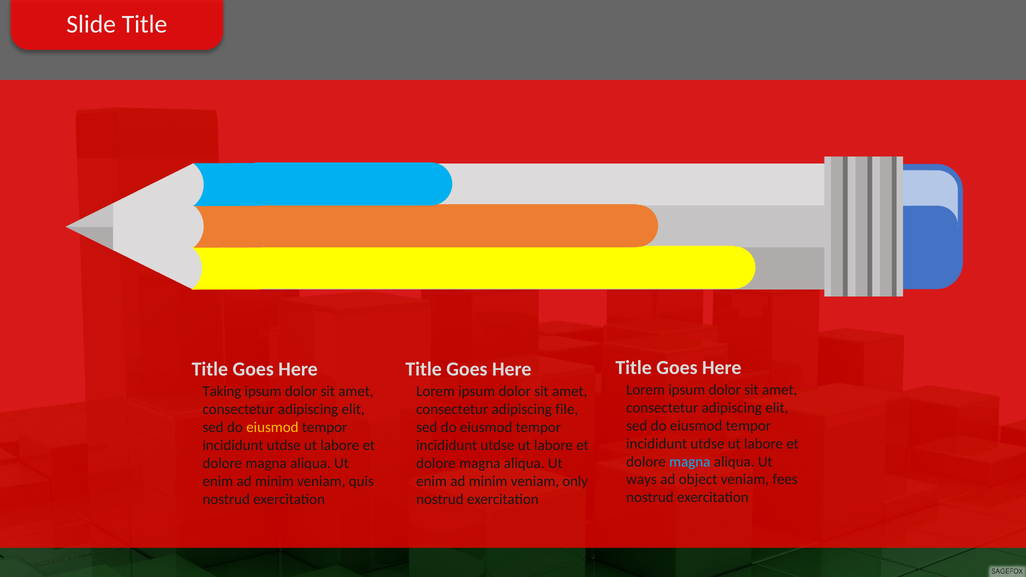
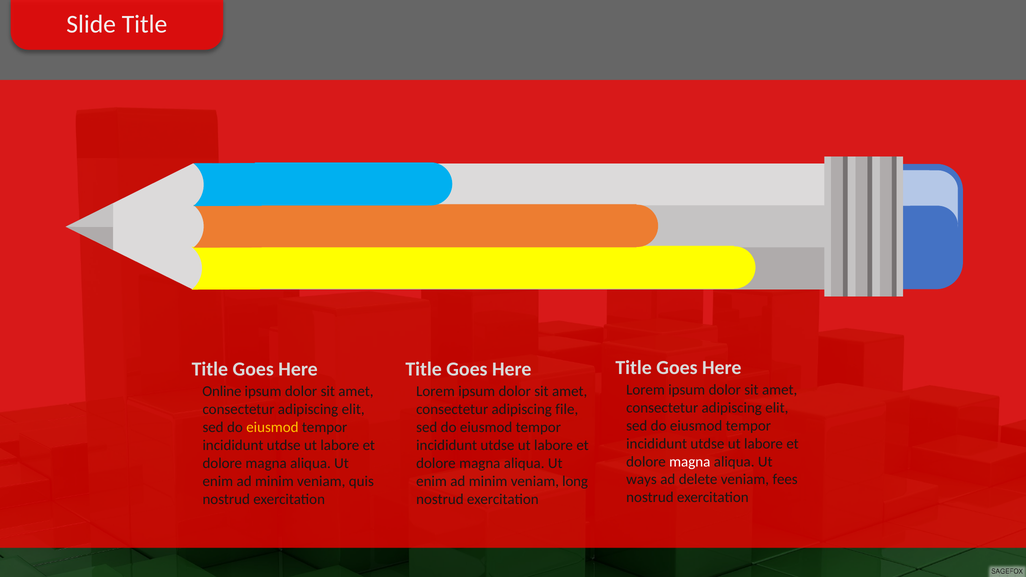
Taking: Taking -> Online
magna at (690, 462) colour: light blue -> white
object: object -> delete
only: only -> long
